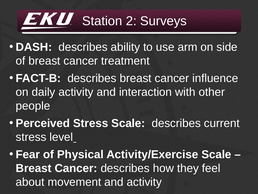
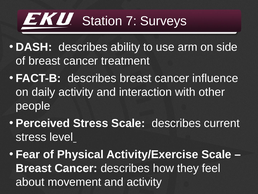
2: 2 -> 7
